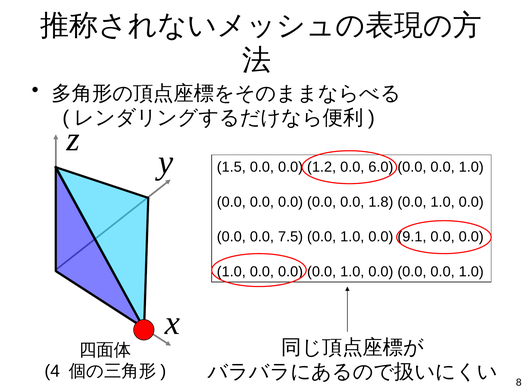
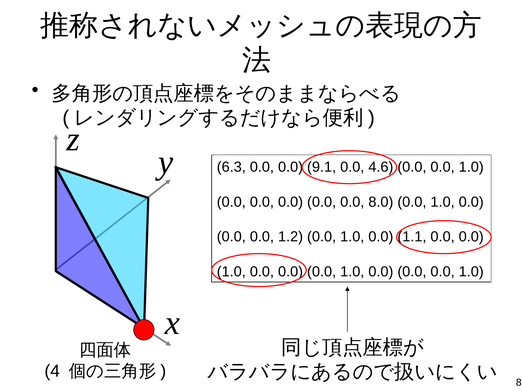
1.5: 1.5 -> 6.3
1.2: 1.2 -> 9.1
6.0: 6.0 -> 4.6
1.8: 1.8 -> 8.0
7.5: 7.5 -> 1.2
9.1: 9.1 -> 1.1
